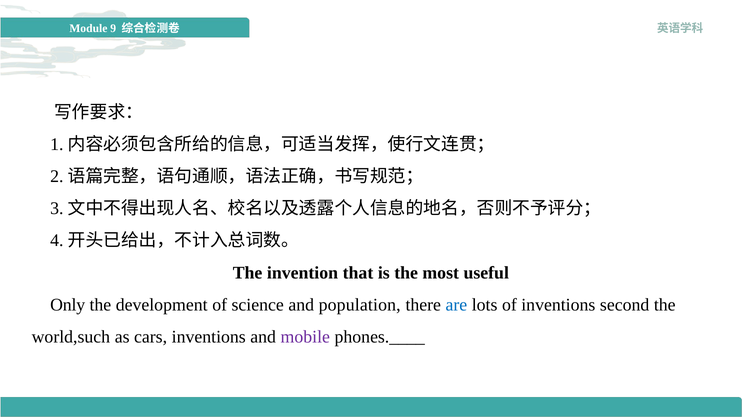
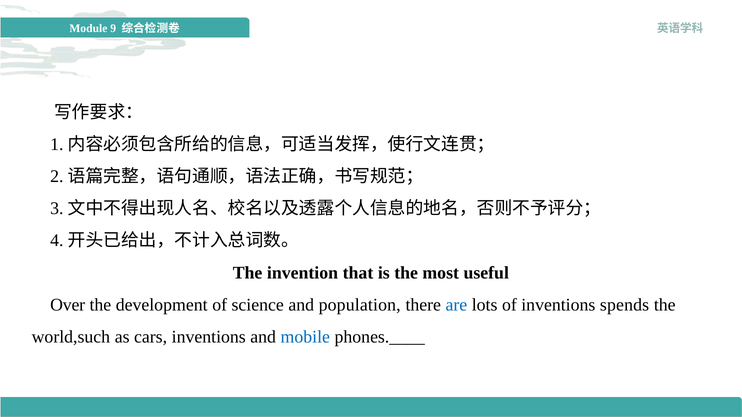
Only: Only -> Over
second: second -> spends
mobile colour: purple -> blue
